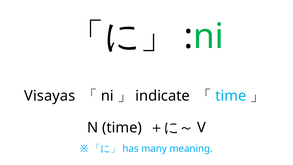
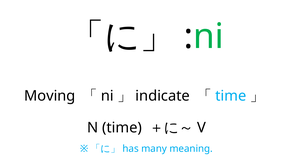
Visayas: Visayas -> Moving
